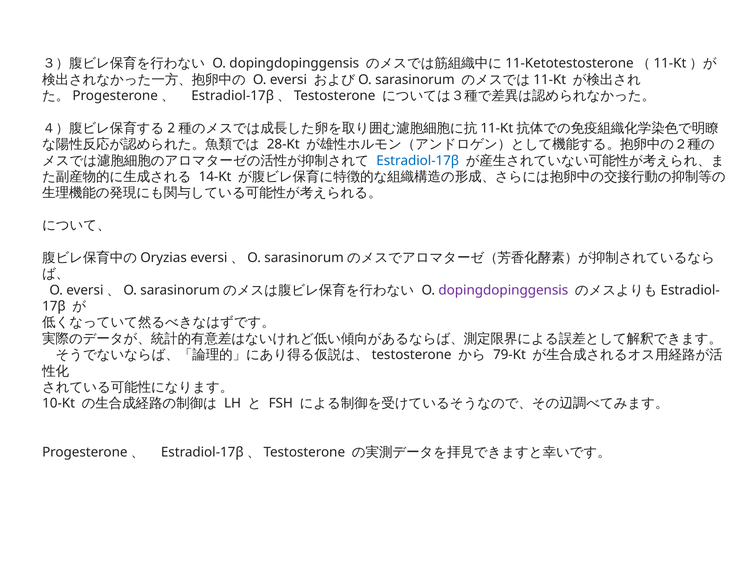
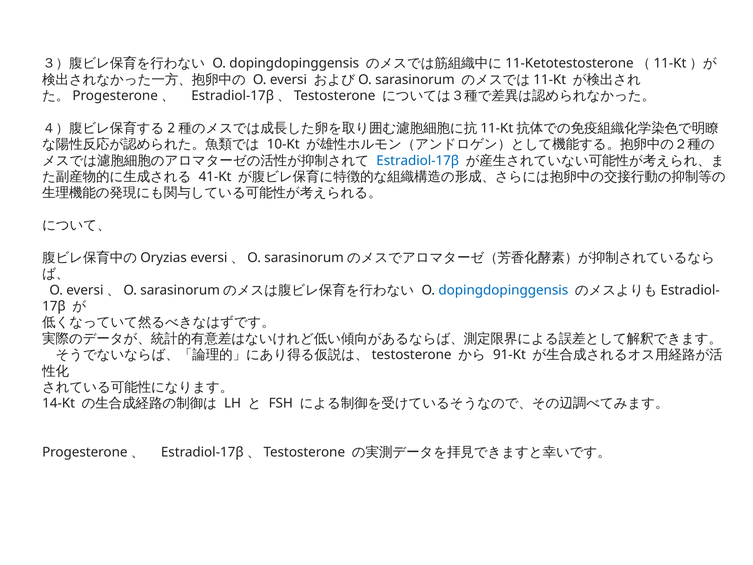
28-Kt: 28-Kt -> 10-Kt
14-Kt: 14-Kt -> 41-Kt
dopingdopinggensis at (503, 290) colour: purple -> blue
79-Kt: 79-Kt -> 91-Kt
10-Kt: 10-Kt -> 14-Kt
